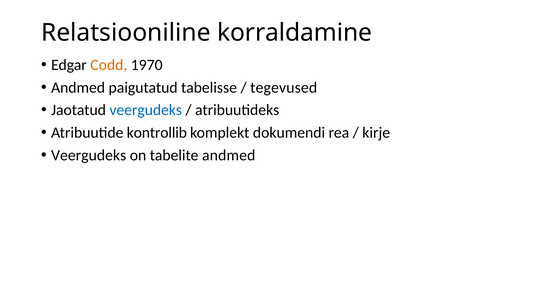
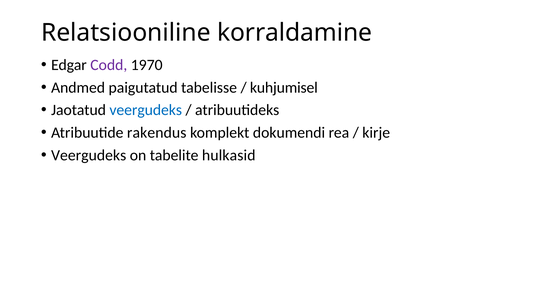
Codd colour: orange -> purple
tegevused: tegevused -> kuhjumisel
kontrollib: kontrollib -> rakendus
tabelite andmed: andmed -> hulkasid
